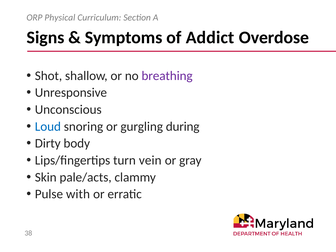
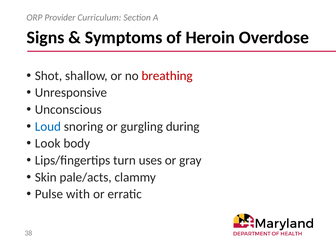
Physical: Physical -> Provider
Addict: Addict -> Heroin
breathing colour: purple -> red
Dirty: Dirty -> Look
vein: vein -> uses
